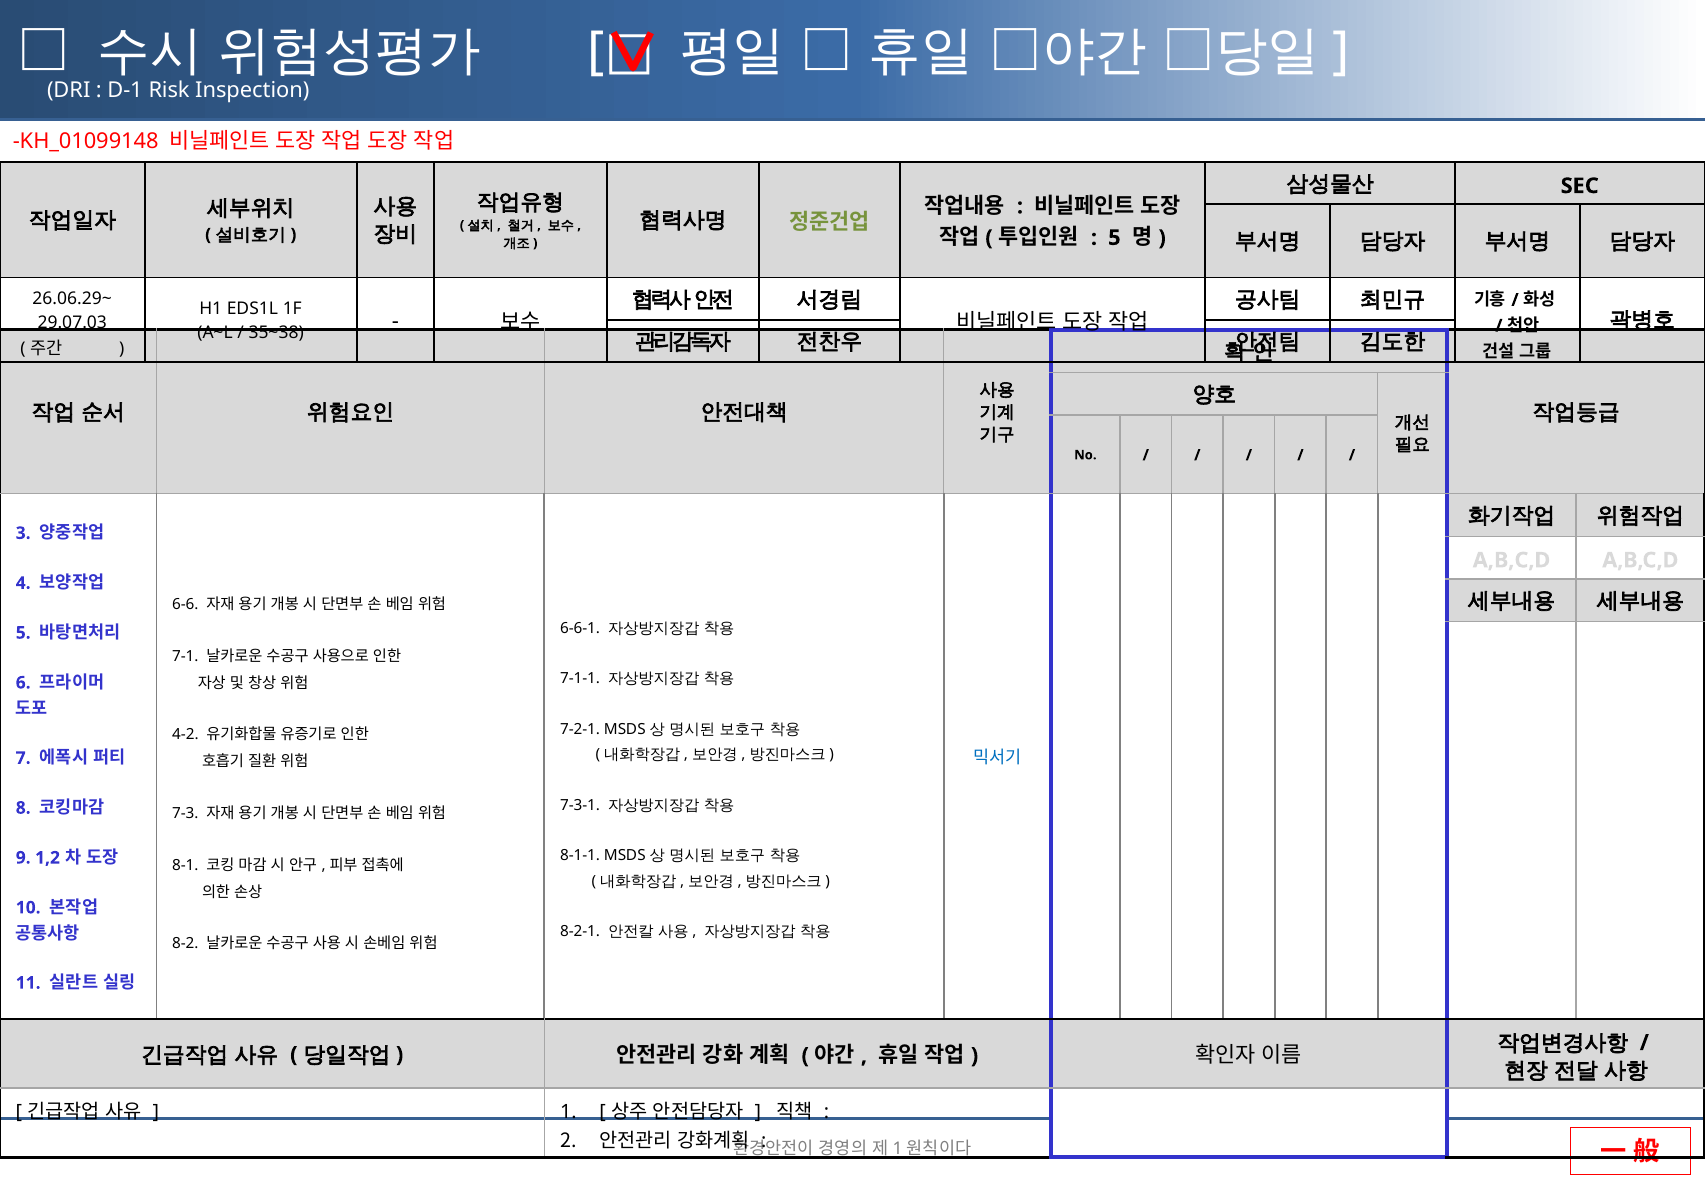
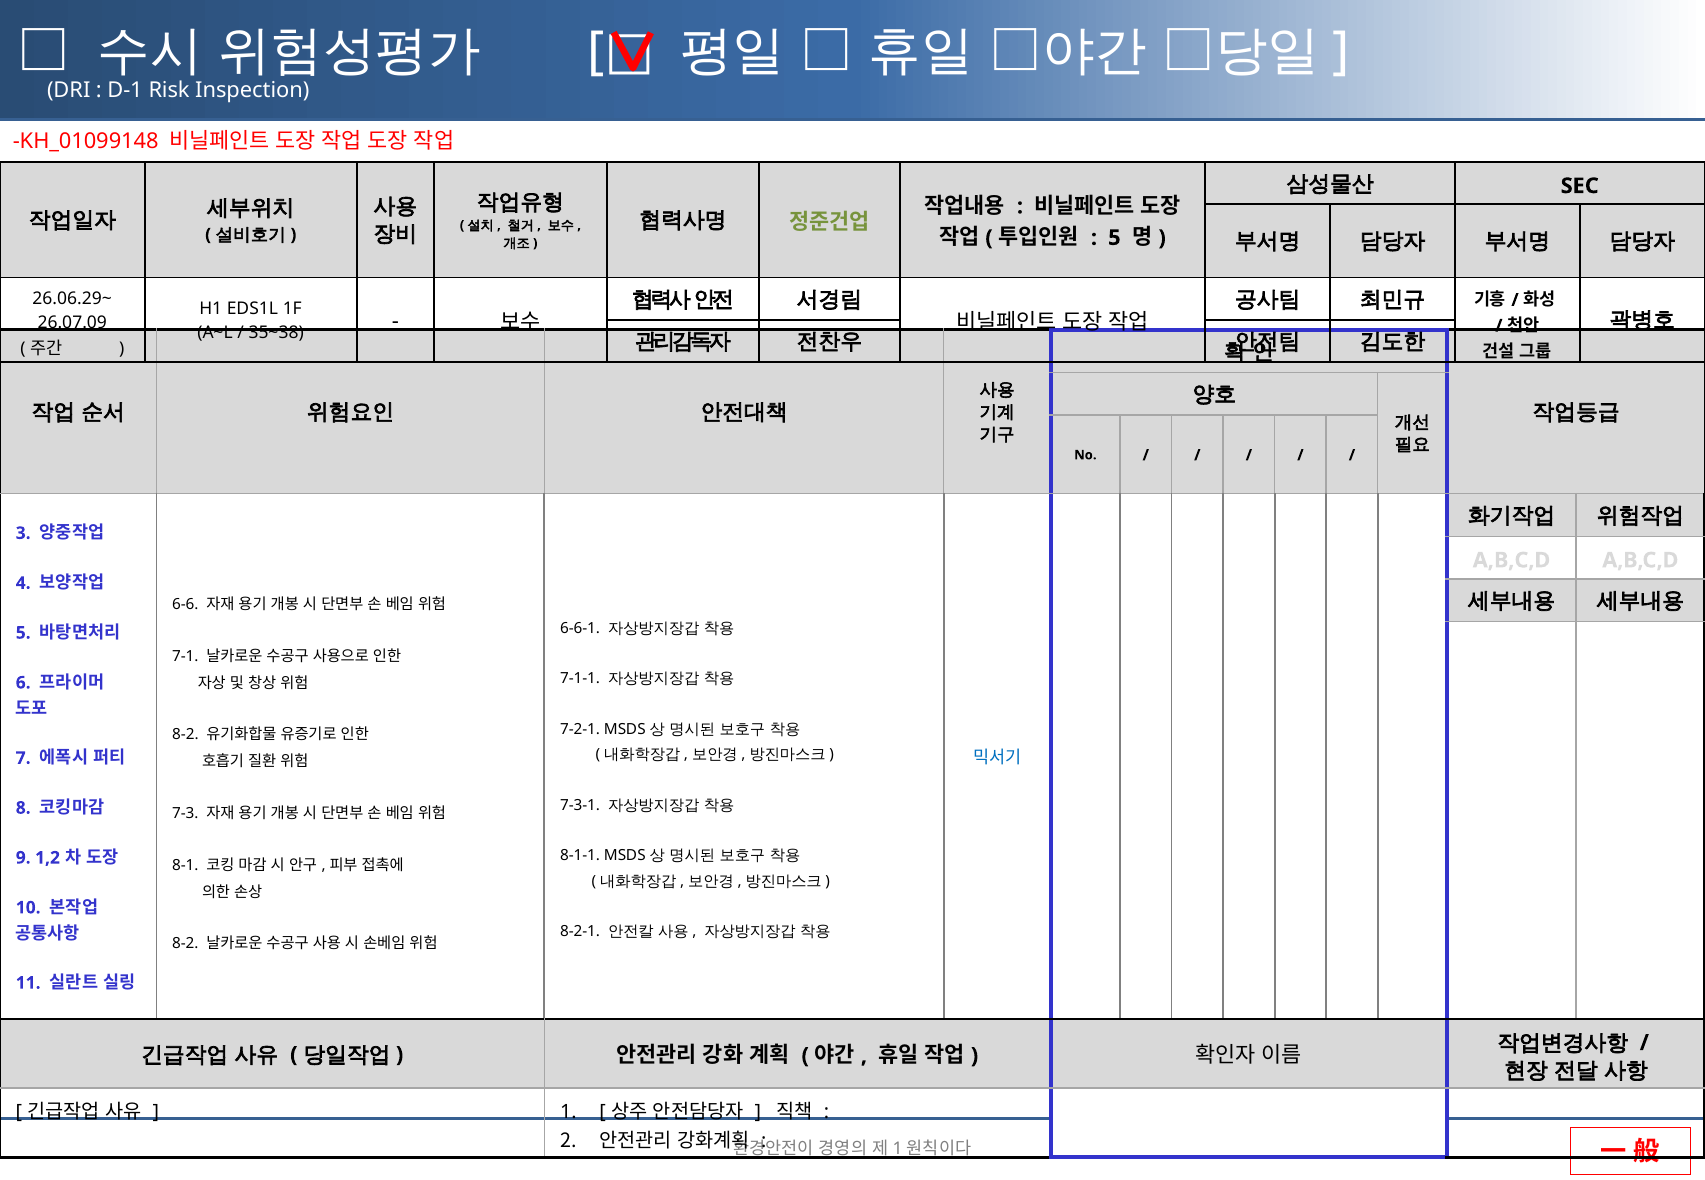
29.07.03: 29.07.03 -> 26.07.09
4-2 at (185, 735): 4-2 -> 8-2
